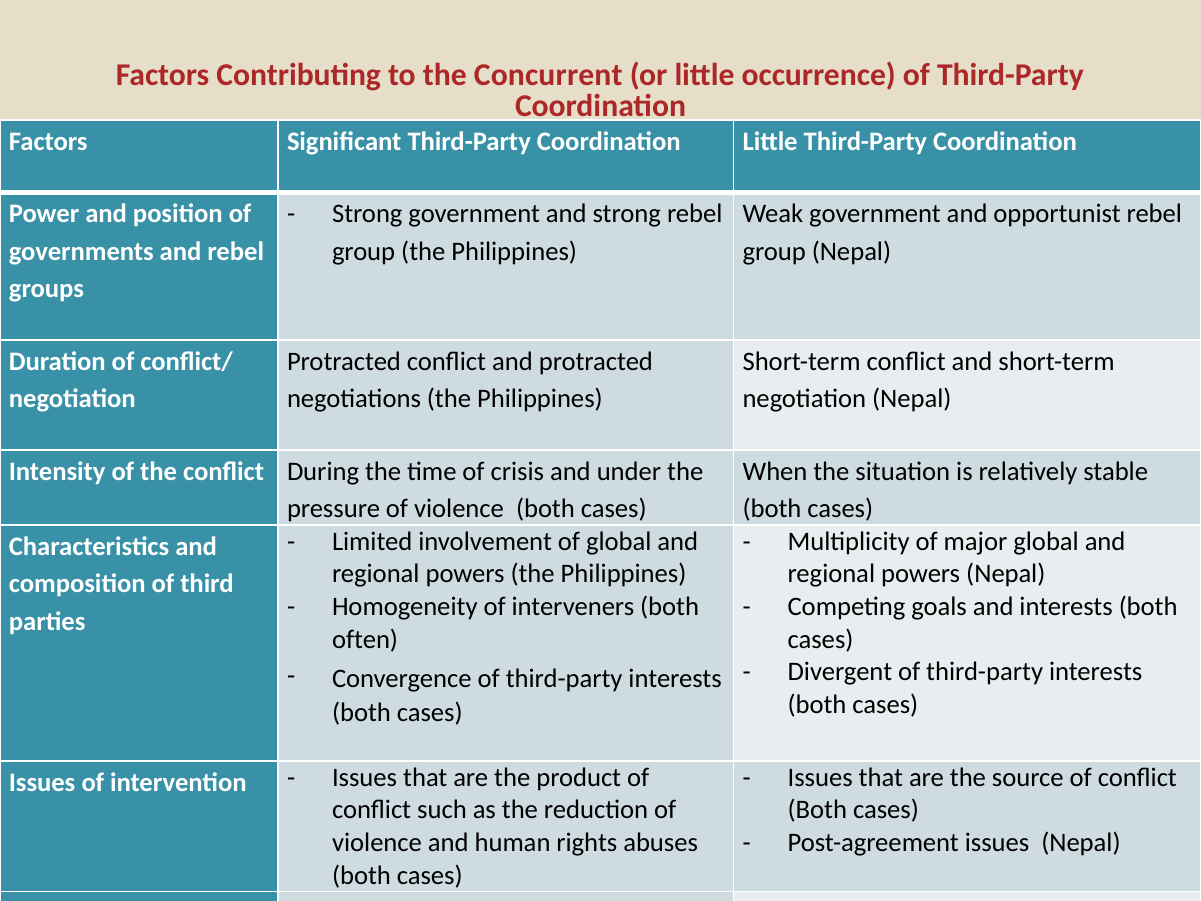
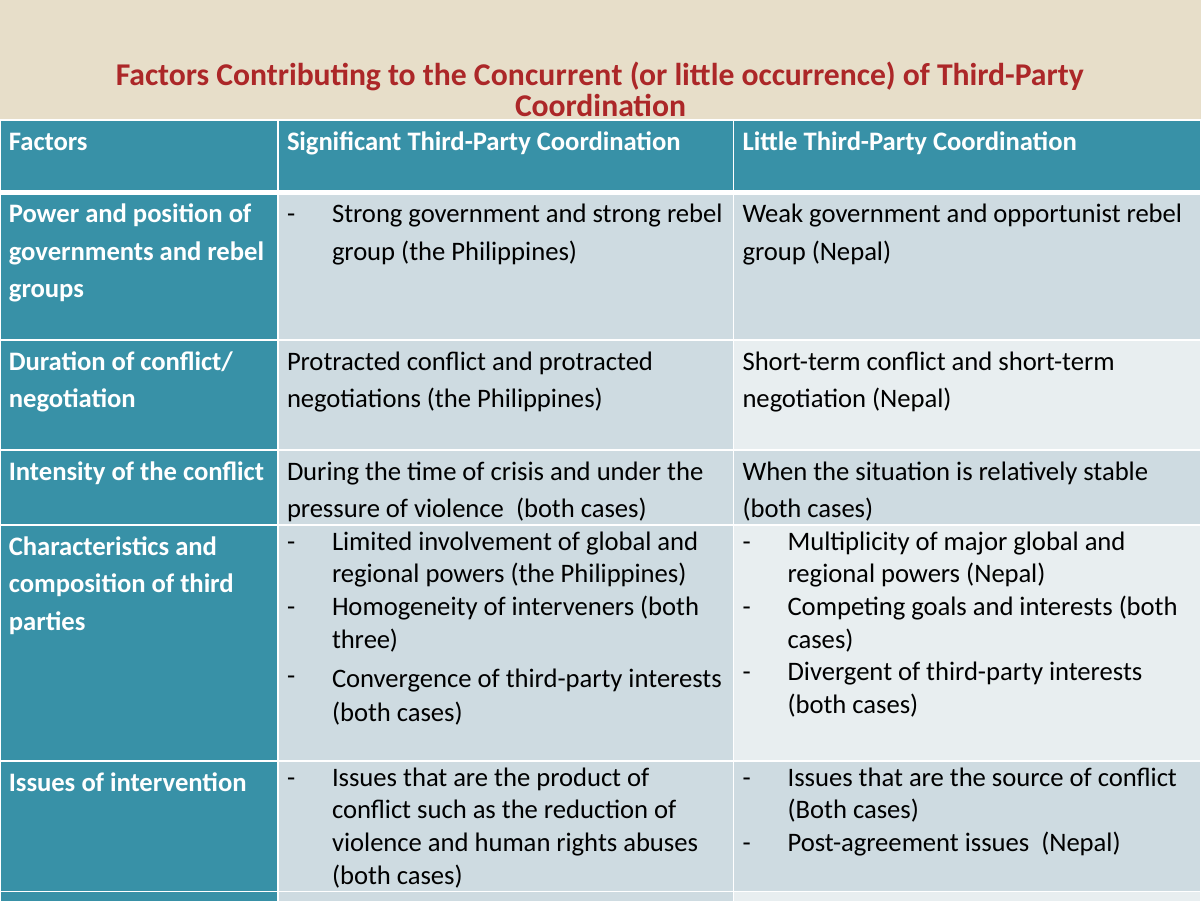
often: often -> three
